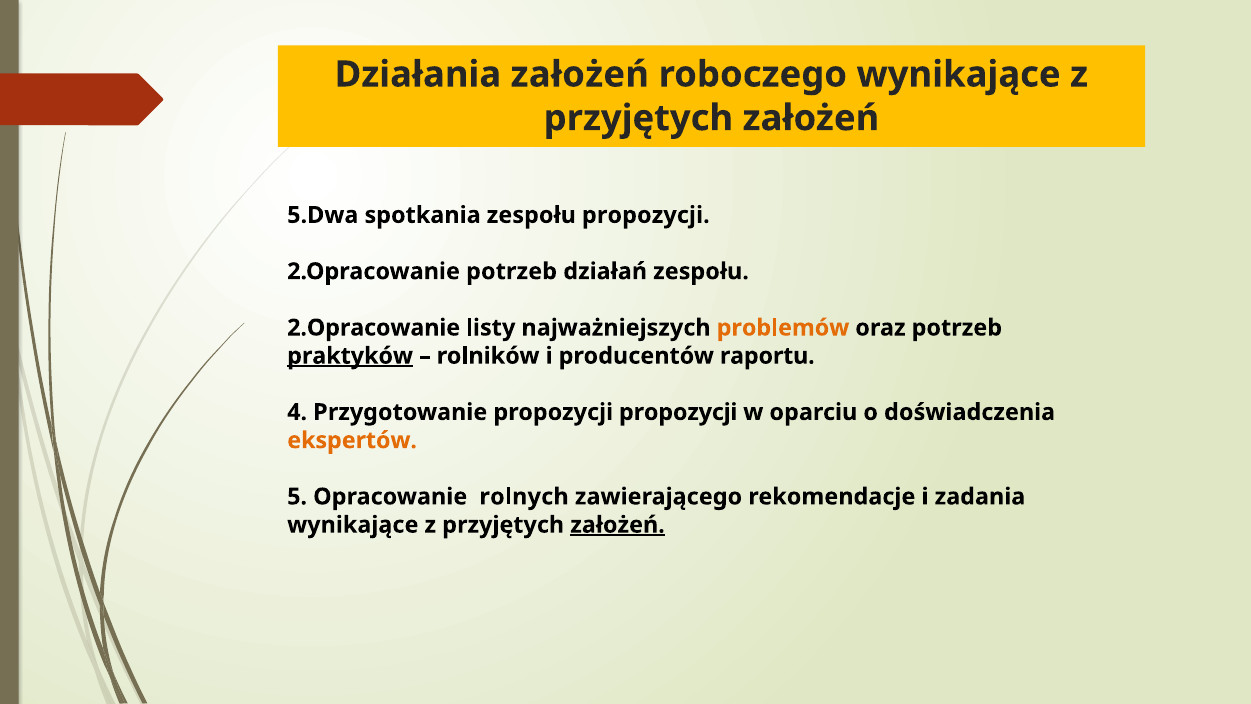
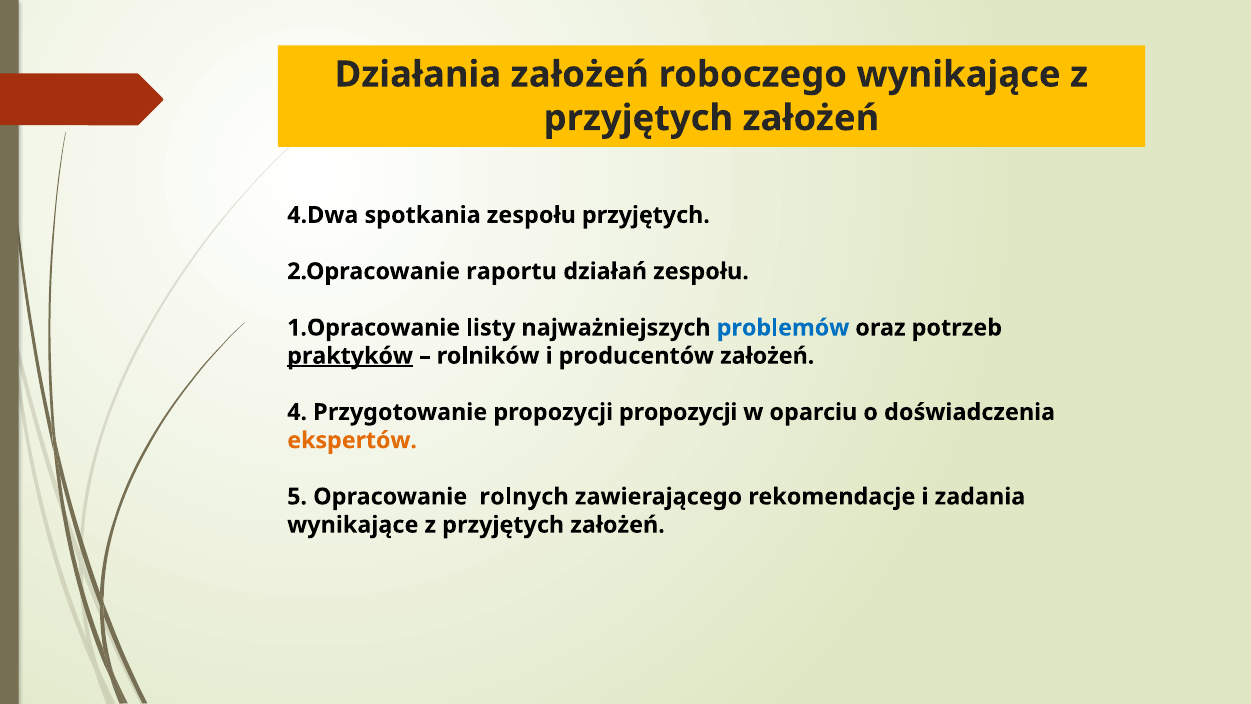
5.Dwa: 5.Dwa -> 4.Dwa
zespołu propozycji: propozycji -> przyjętych
2.Opracowanie potrzeb: potrzeb -> raportu
2.Opracowanie at (374, 328): 2.Opracowanie -> 1.Opracowanie
problemów colour: orange -> blue
producentów raportu: raportu -> założeń
założeń at (618, 525) underline: present -> none
